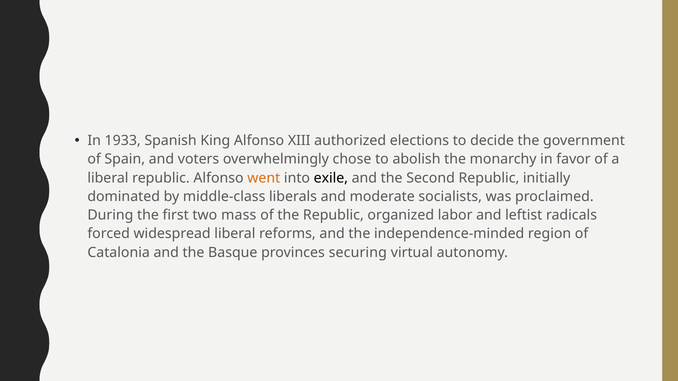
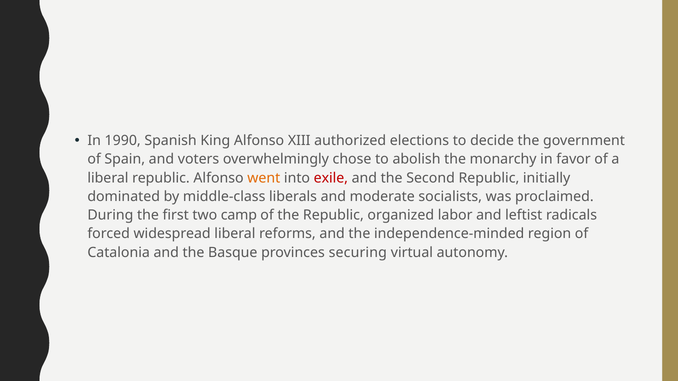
1933: 1933 -> 1990
exile colour: black -> red
mass: mass -> camp
